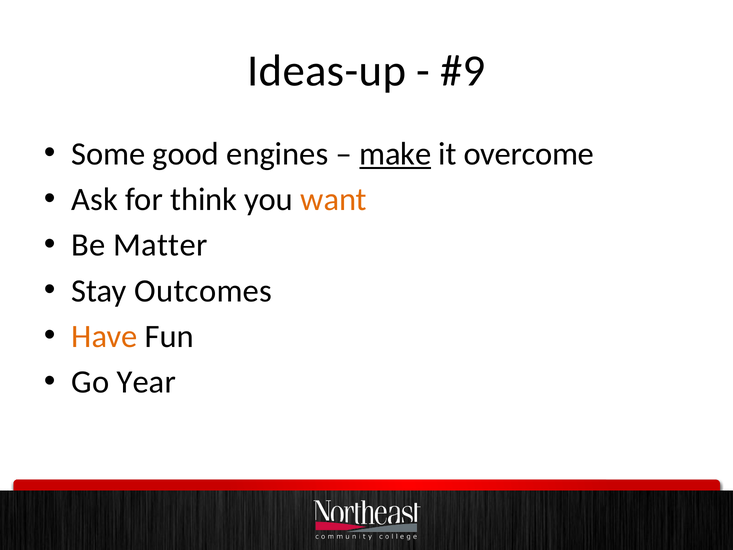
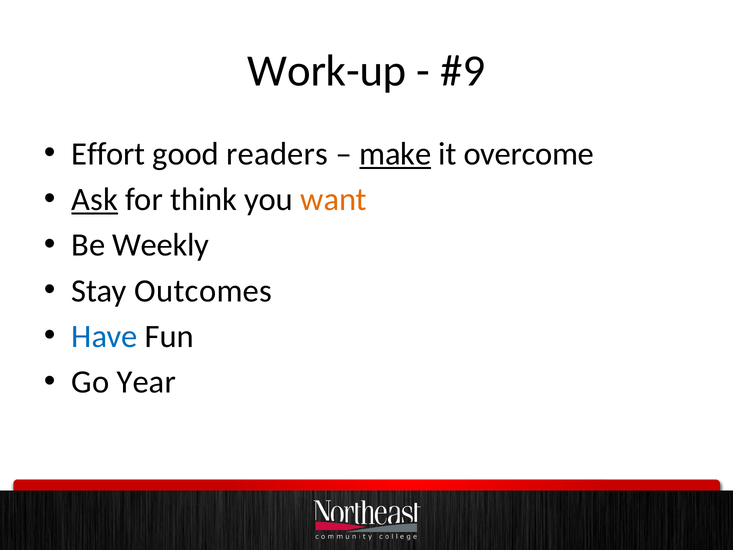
Ideas-up: Ideas-up -> Work-up
Some: Some -> Effort
engines: engines -> readers
Ask underline: none -> present
Matter: Matter -> Weekly
Have colour: orange -> blue
